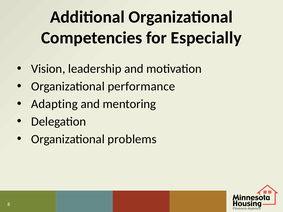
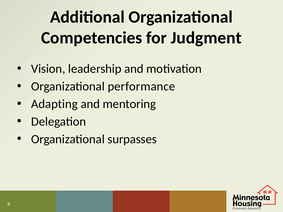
Especially: Especially -> Judgment
problems: problems -> surpasses
